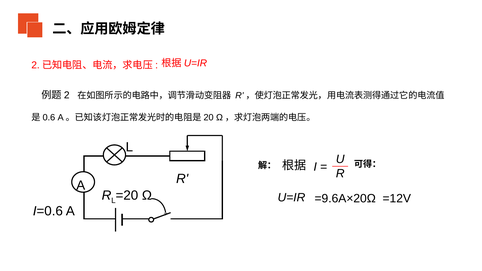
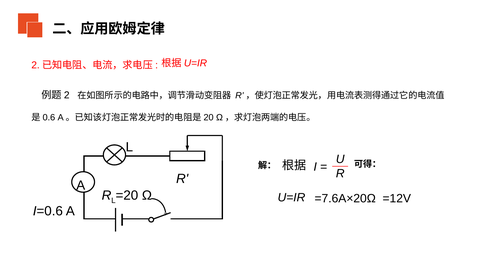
=9.6A×20Ω: =9.6A×20Ω -> =7.6A×20Ω
